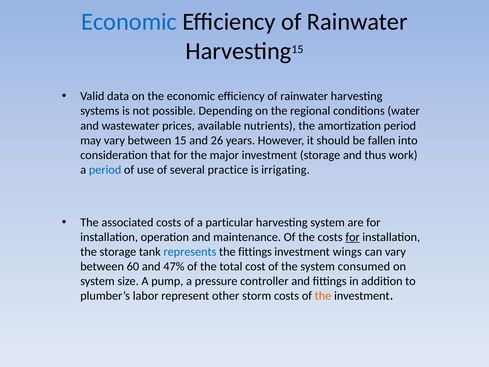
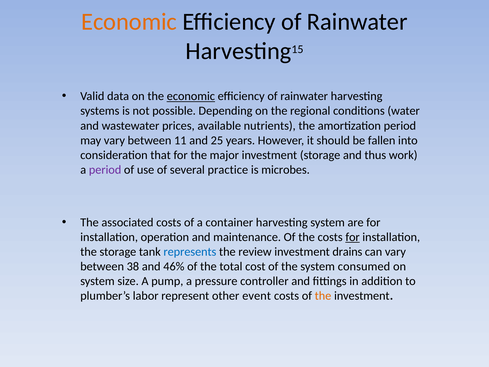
Economic at (129, 22) colour: blue -> orange
economic at (191, 96) underline: none -> present
between 15: 15 -> 11
26: 26 -> 25
period at (105, 170) colour: blue -> purple
irrigating: irrigating -> microbes
particular: particular -> container
the fittings: fittings -> review
wings: wings -> drains
60: 60 -> 38
47%: 47% -> 46%
storm: storm -> event
